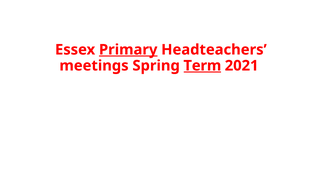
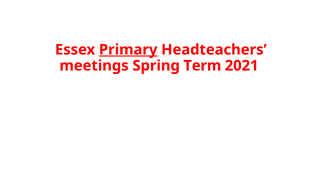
Term underline: present -> none
